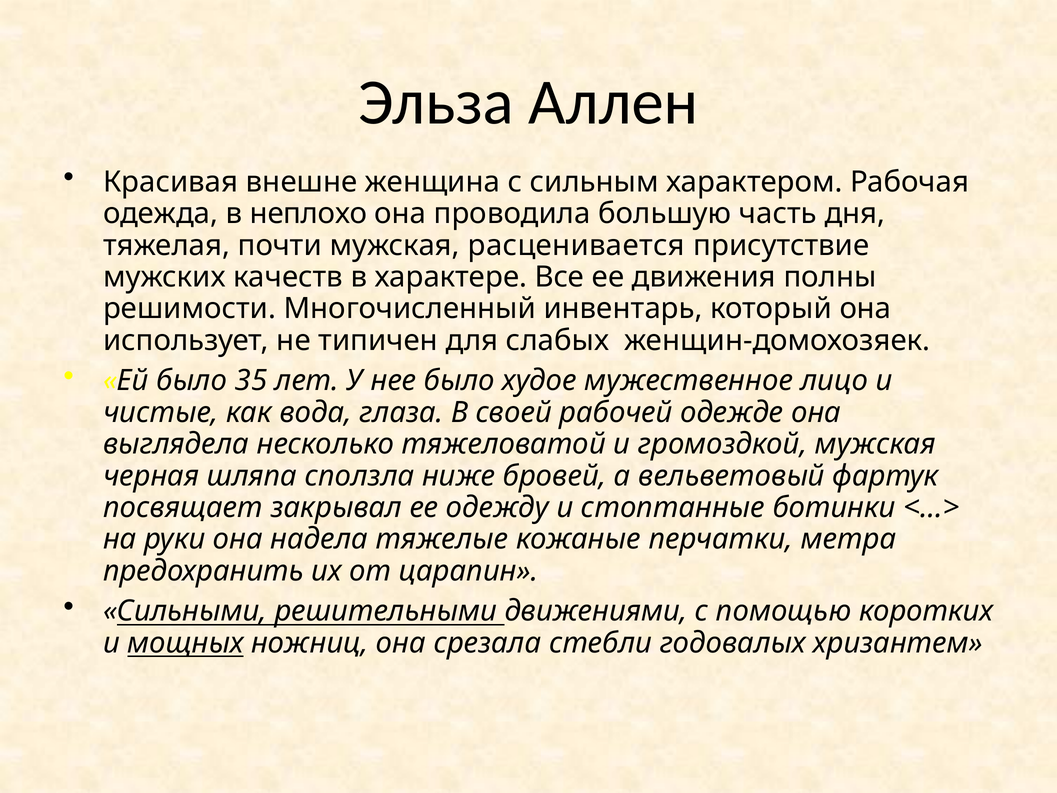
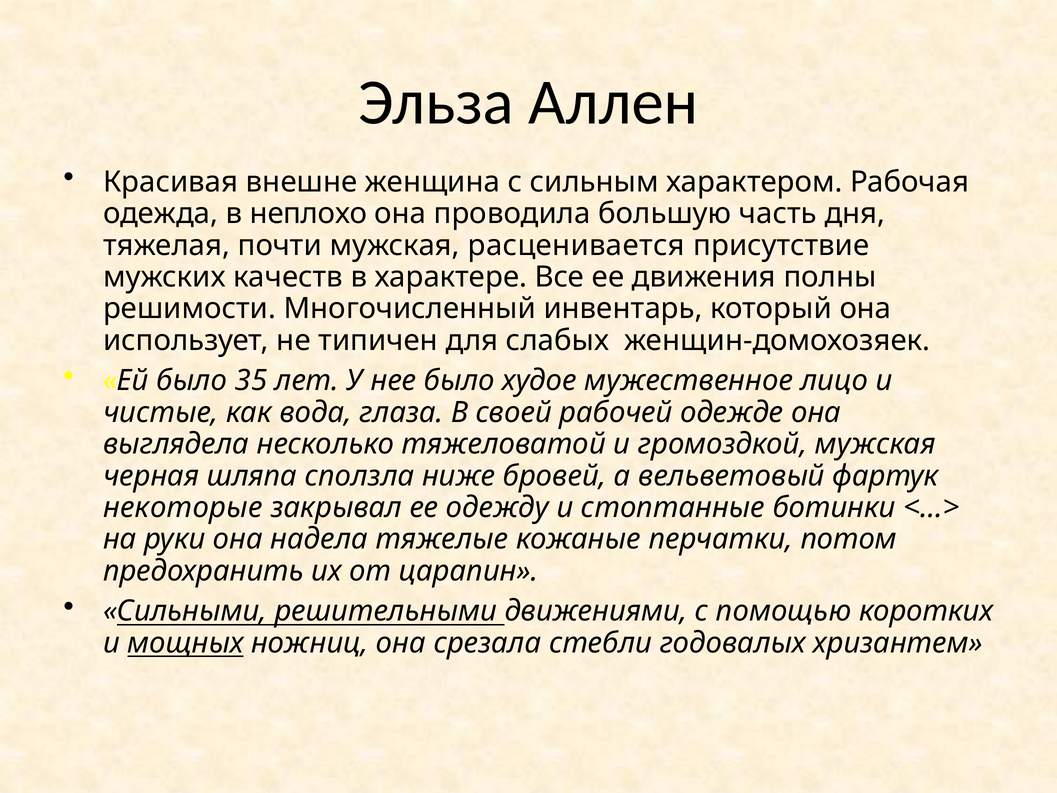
посвящает: посвящает -> некоторые
метра: метра -> потом
